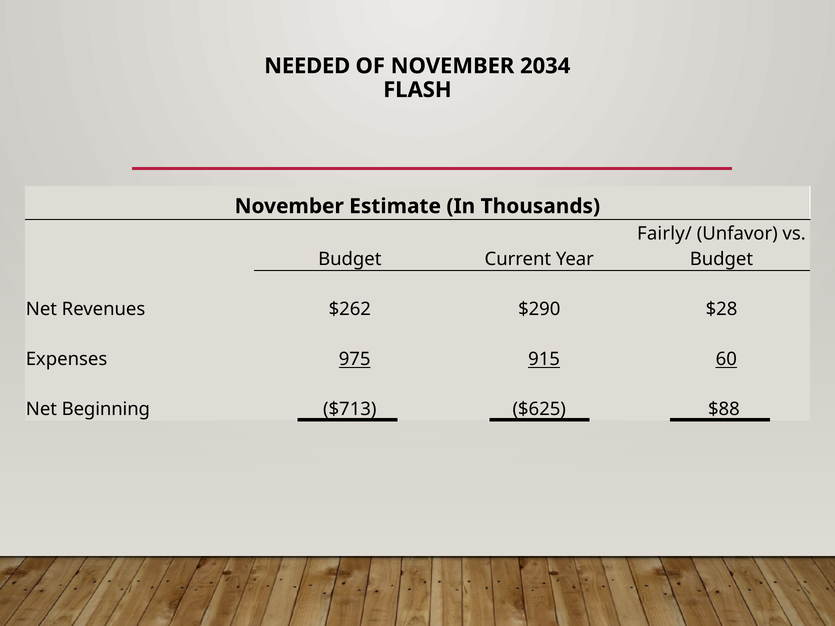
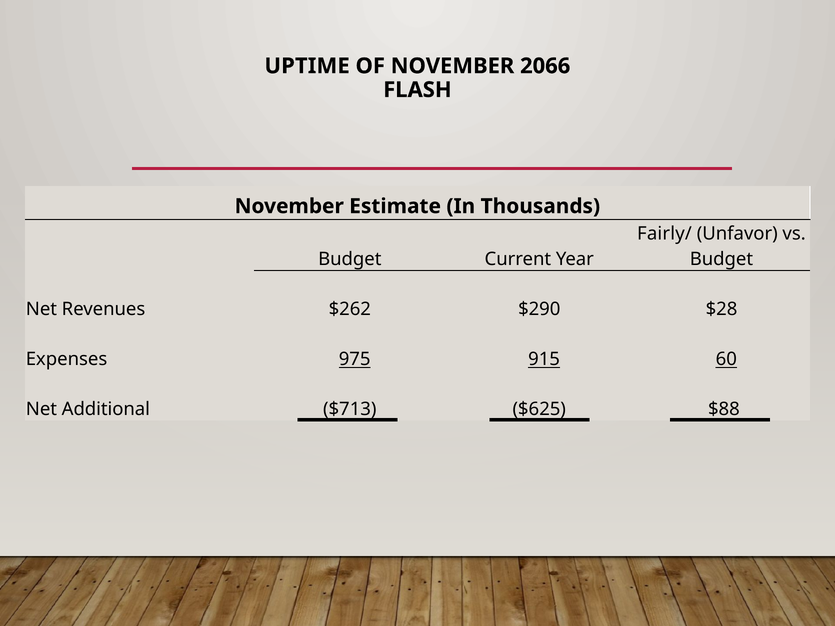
NEEDED: NEEDED -> UPTIME
2034: 2034 -> 2066
Beginning: Beginning -> Additional
